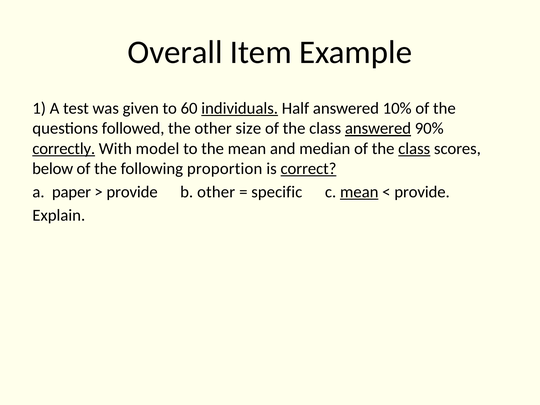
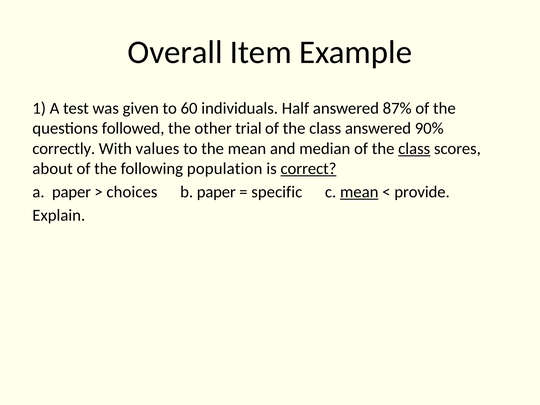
individuals underline: present -> none
10%: 10% -> 87%
size: size -> trial
answered at (378, 128) underline: present -> none
correctly underline: present -> none
model: model -> values
below: below -> about
proportion: proportion -> population
provide at (132, 192): provide -> choices
b other: other -> paper
